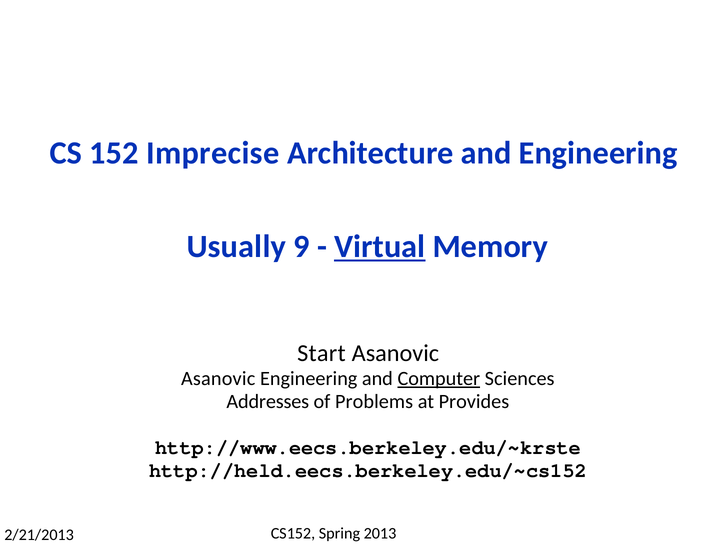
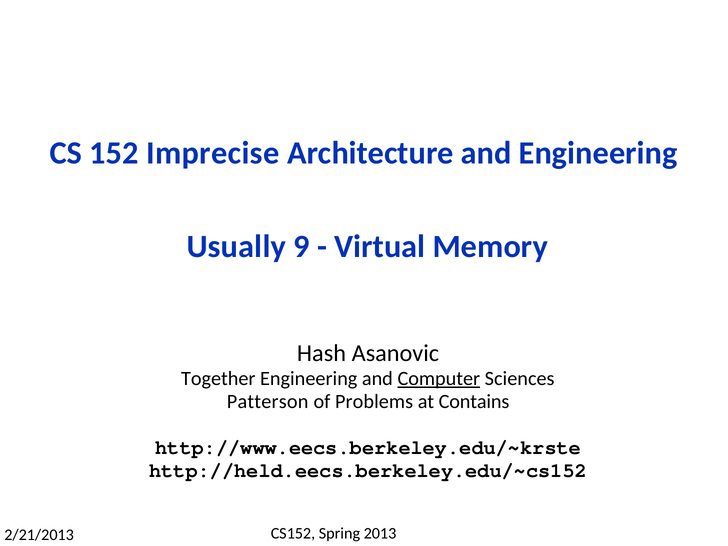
Virtual underline: present -> none
Start: Start -> Hash
Asanovic at (218, 379): Asanovic -> Together
Addresses: Addresses -> Patterson
Provides: Provides -> Contains
